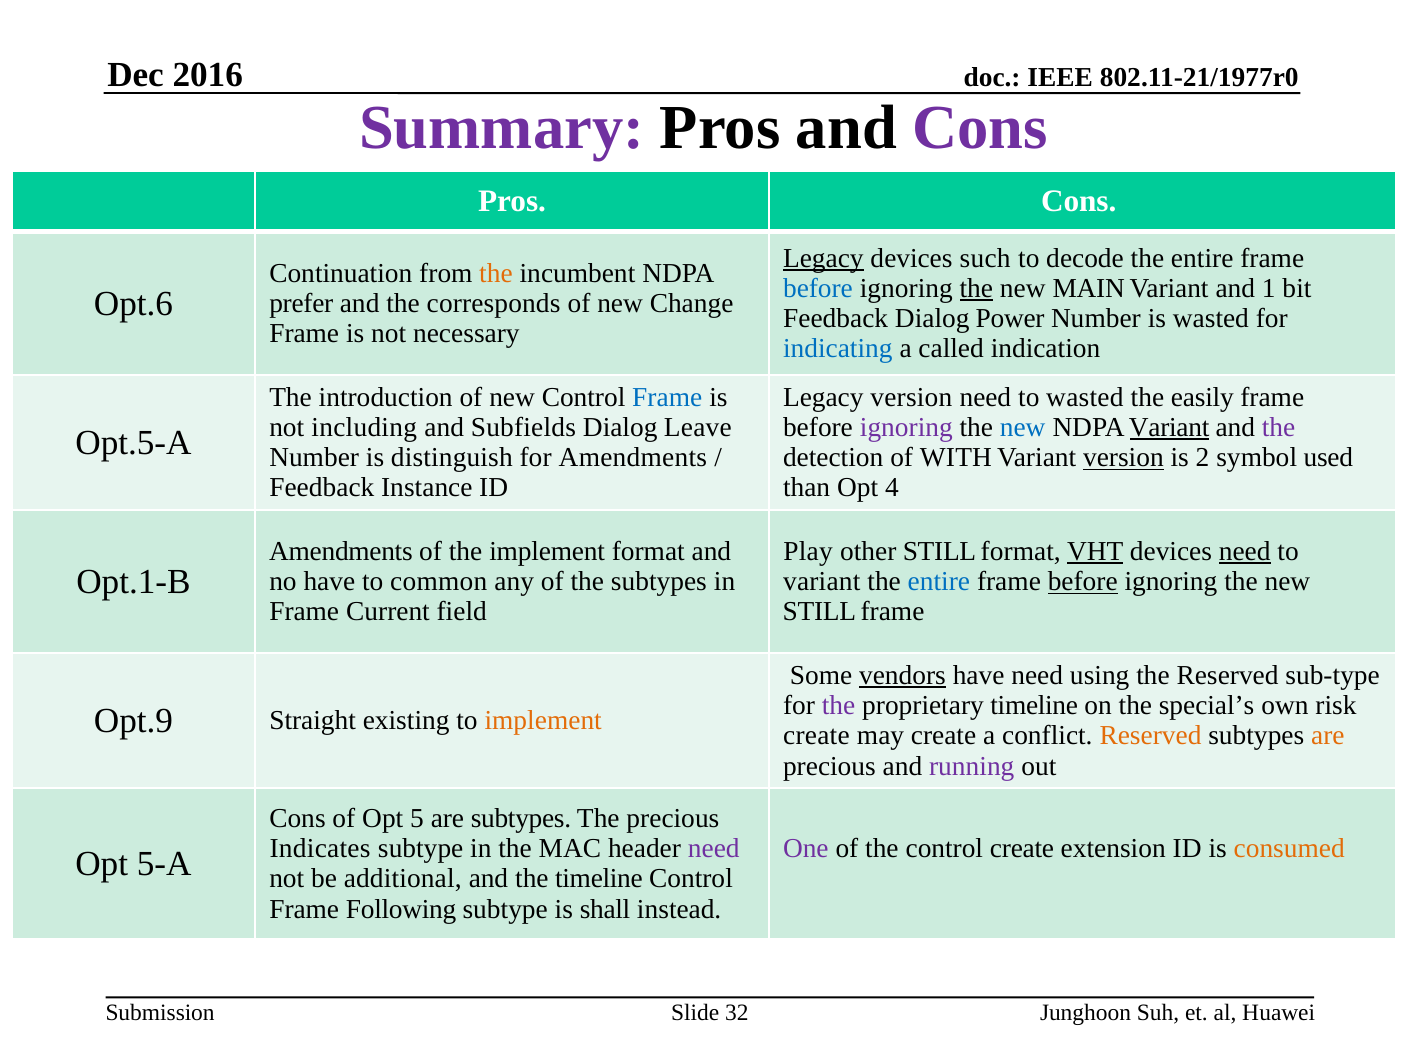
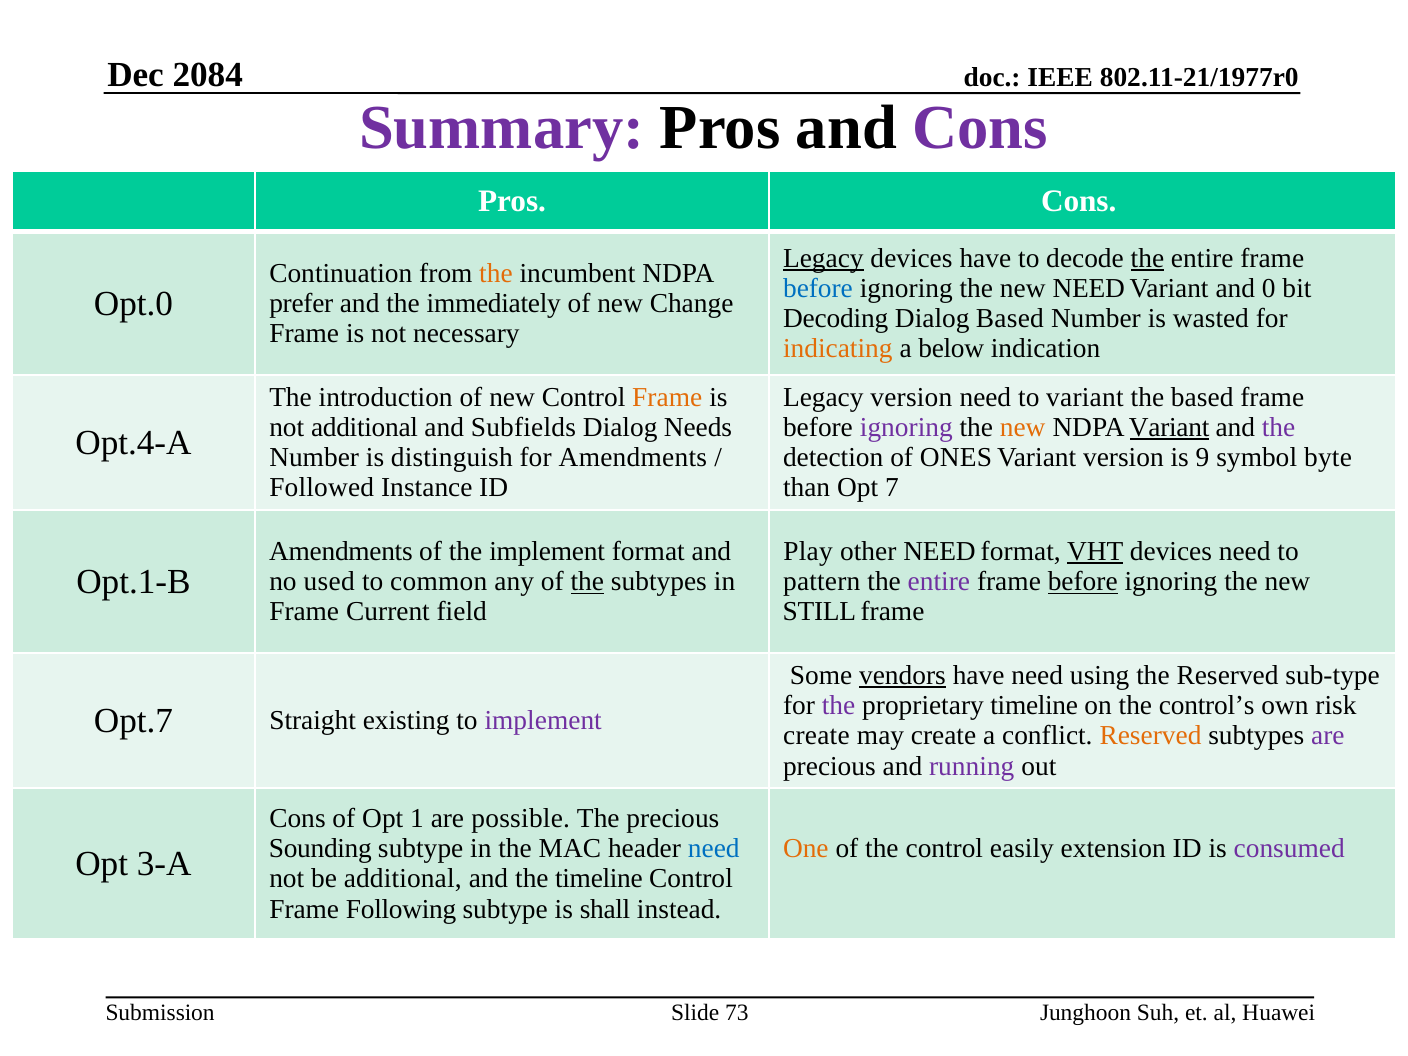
2016: 2016 -> 2084
devices such: such -> have
the at (1147, 258) underline: none -> present
the at (976, 288) underline: present -> none
new MAIN: MAIN -> NEED
1: 1 -> 0
Opt.6: Opt.6 -> Opt.0
corresponds: corresponds -> immediately
Feedback at (836, 319): Feedback -> Decoding
Dialog Power: Power -> Based
indicating colour: blue -> orange
called: called -> below
Frame at (667, 397) colour: blue -> orange
to wasted: wasted -> variant
the easily: easily -> based
not including: including -> additional
Leave: Leave -> Needs
new at (1023, 427) colour: blue -> orange
Opt.5-A: Opt.5-A -> Opt.4-A
WITH: WITH -> ONES
version at (1123, 458) underline: present -> none
2: 2 -> 9
used: used -> byte
Feedback at (322, 488): Feedback -> Followed
4: 4 -> 7
other STILL: STILL -> NEED
need at (1245, 551) underline: present -> none
no have: have -> used
the at (587, 582) underline: none -> present
variant at (822, 582): variant -> pattern
entire at (939, 582) colour: blue -> purple
special’s: special’s -> control’s
Opt.9: Opt.9 -> Opt.7
implement at (543, 721) colour: orange -> purple
are at (1328, 736) colour: orange -> purple
5: 5 -> 1
are subtypes: subtypes -> possible
Indicates: Indicates -> Sounding
need at (714, 849) colour: purple -> blue
One colour: purple -> orange
control create: create -> easily
consumed colour: orange -> purple
5-A: 5-A -> 3-A
32: 32 -> 73
